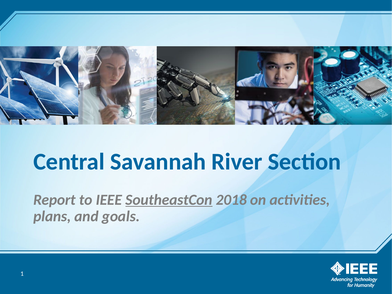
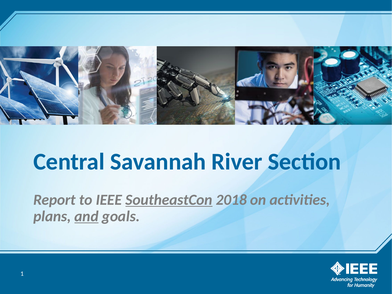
and underline: none -> present
